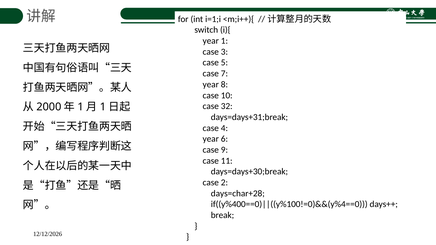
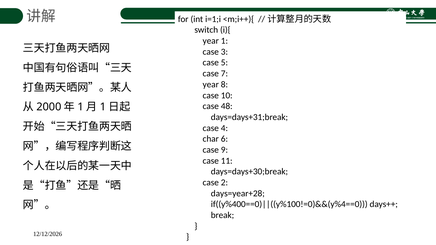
32: 32 -> 48
year at (211, 139): year -> char
days=char+28: days=char+28 -> days=year+28
